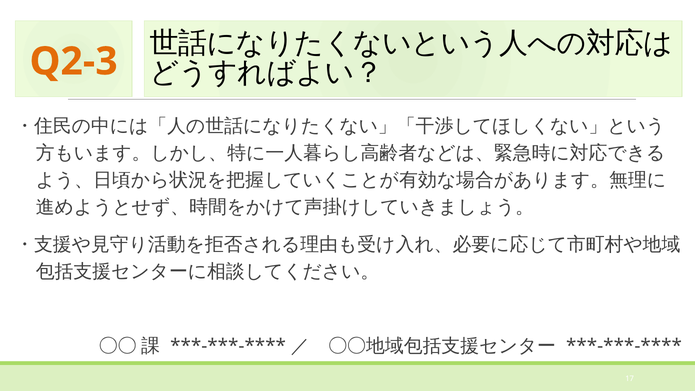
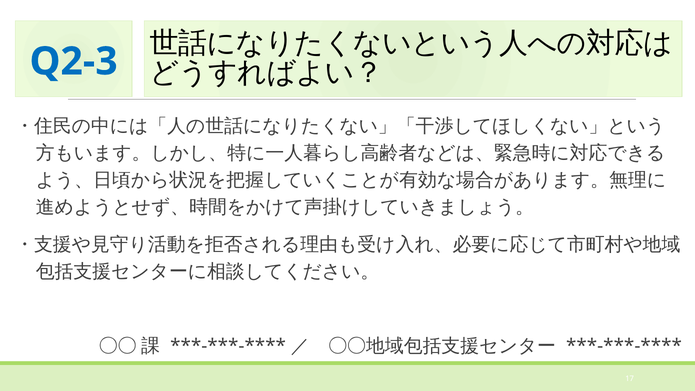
Q2-3 colour: orange -> blue
